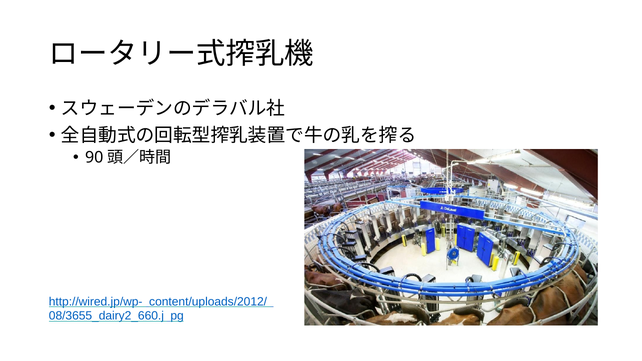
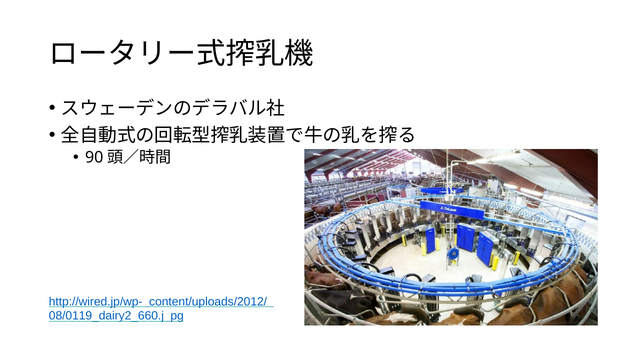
08/3655_dairy2_660.j: 08/3655_dairy2_660.j -> 08/0119_dairy2_660.j
